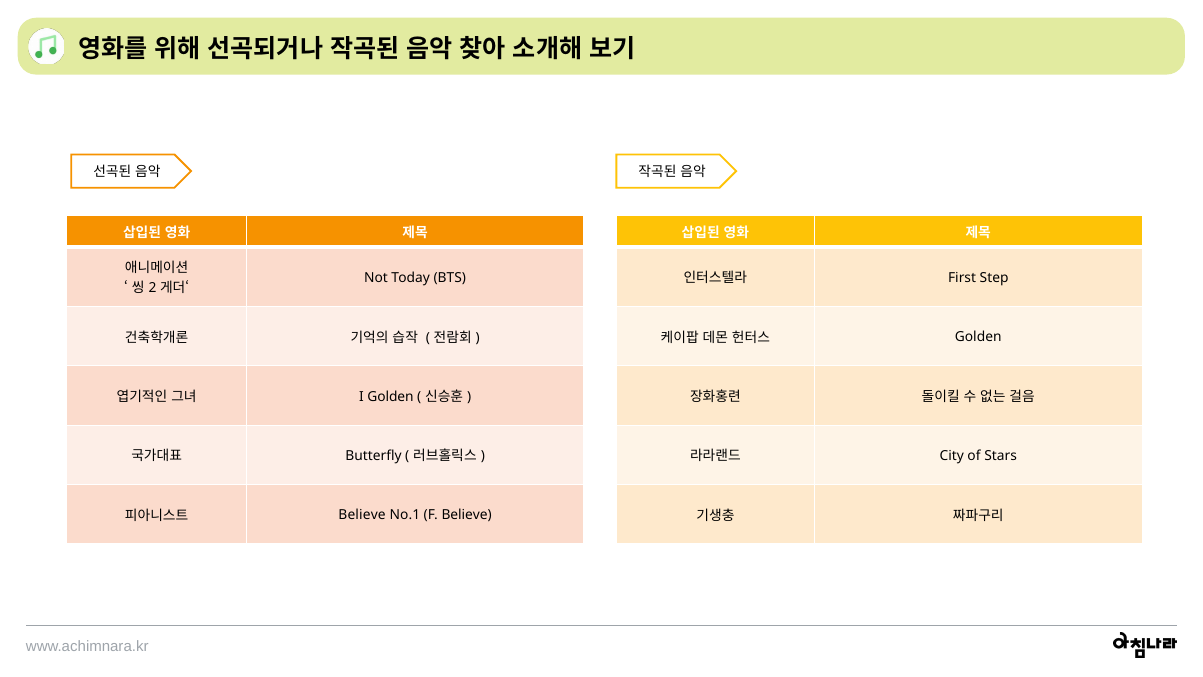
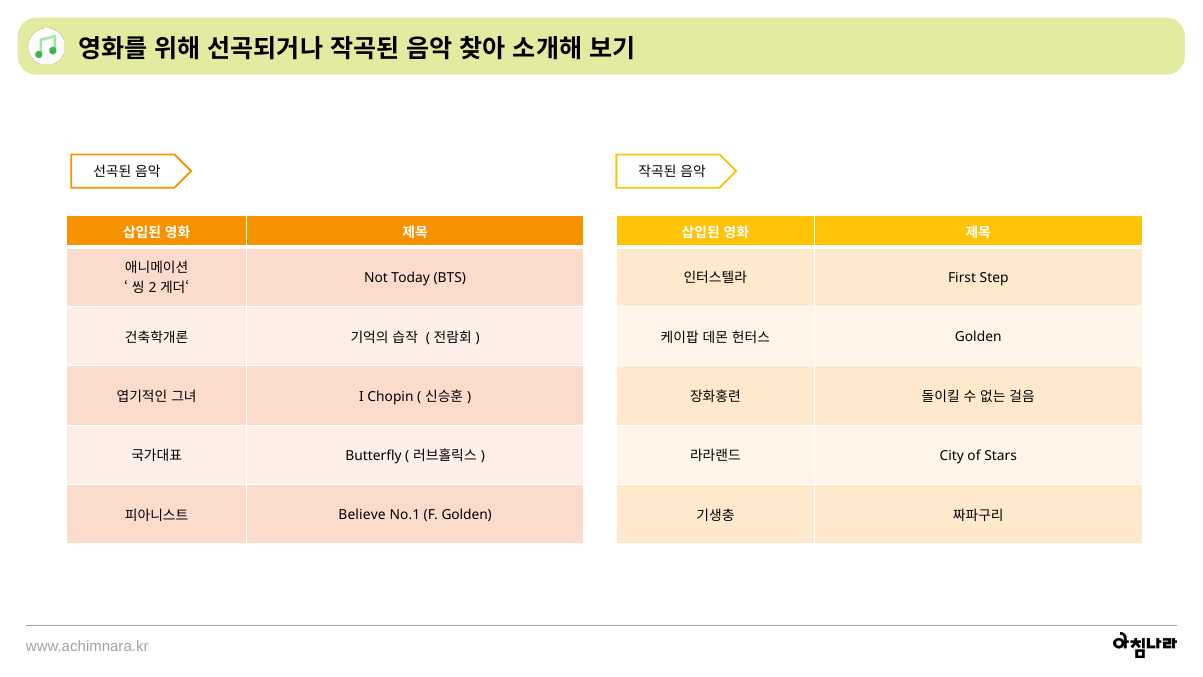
I Golden: Golden -> Chopin
F Believe: Believe -> Golden
